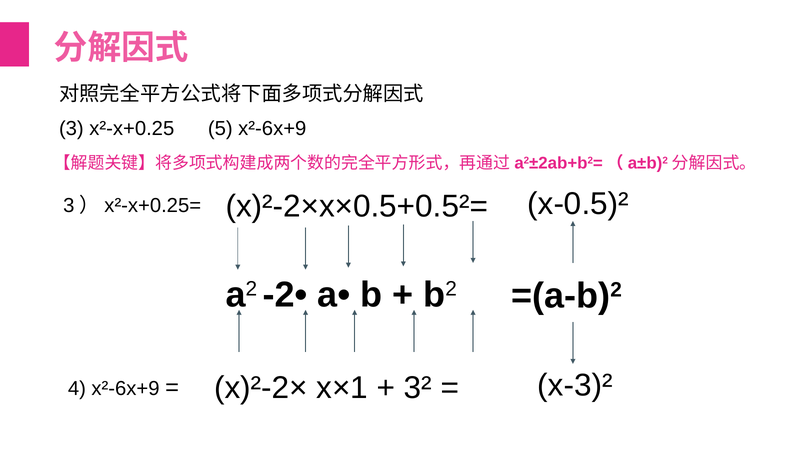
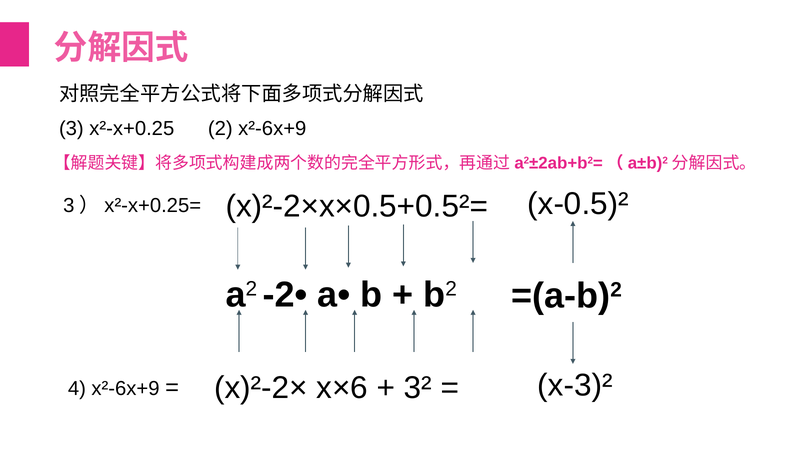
5: 5 -> 2
x×1: x×1 -> x×6
